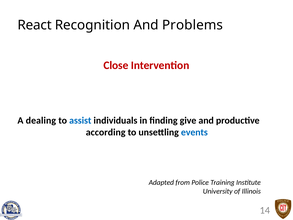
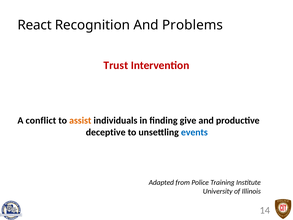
Close: Close -> Trust
dealing: dealing -> conflict
assist colour: blue -> orange
according: according -> deceptive
